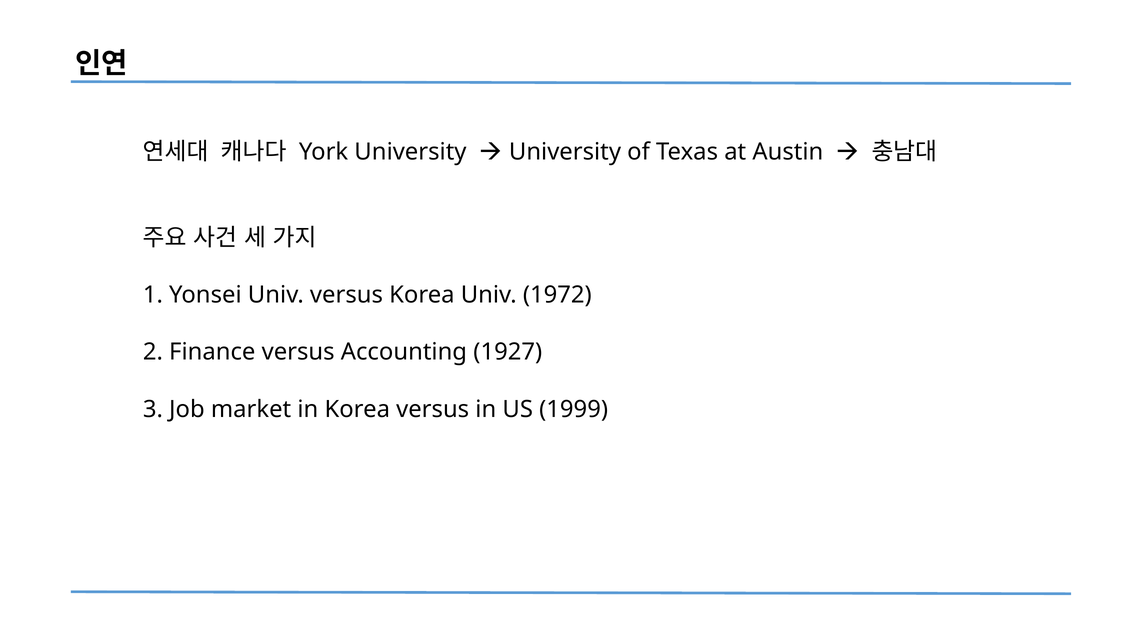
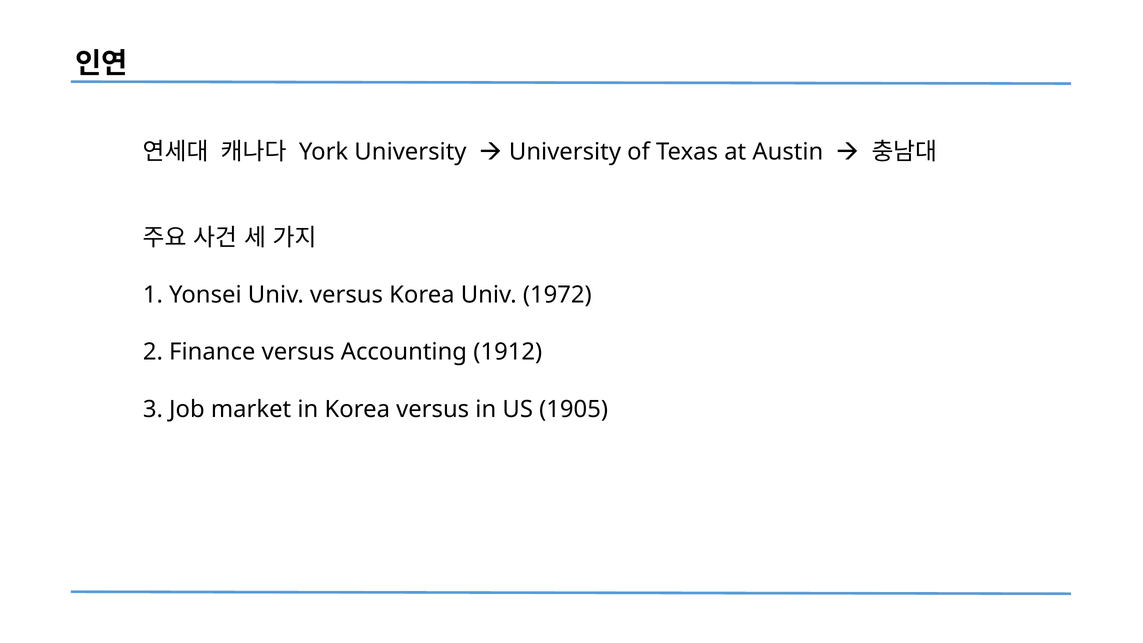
1927: 1927 -> 1912
1999: 1999 -> 1905
